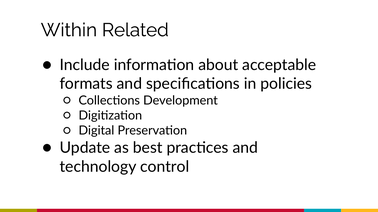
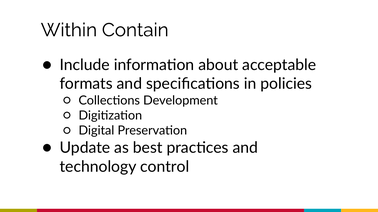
Related: Related -> Contain
